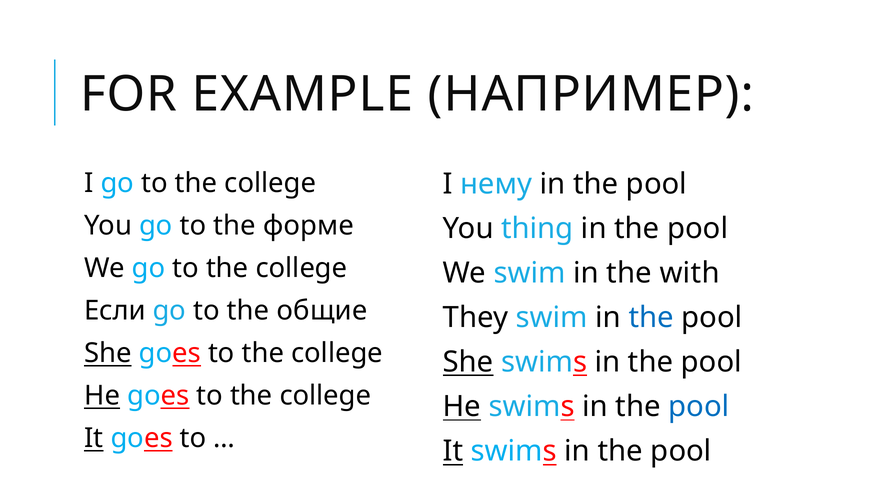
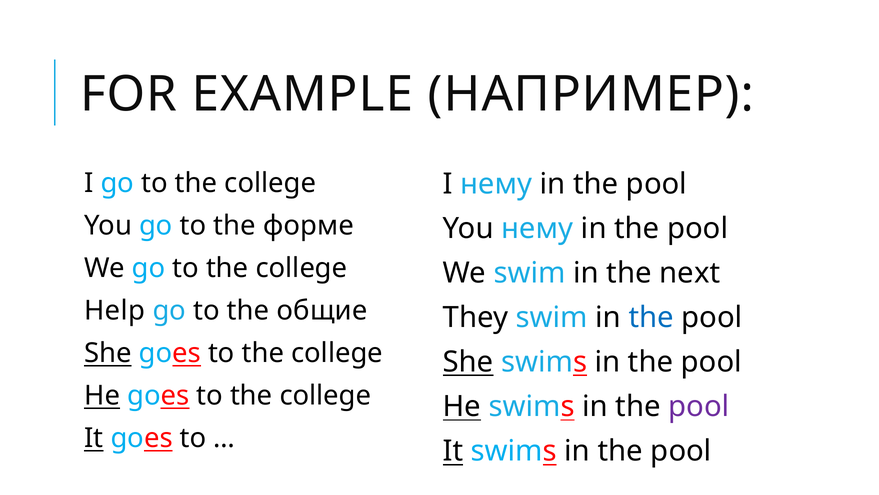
You thing: thing -> нему
with: with -> next
Если: Если -> Help
pool at (699, 406) colour: blue -> purple
